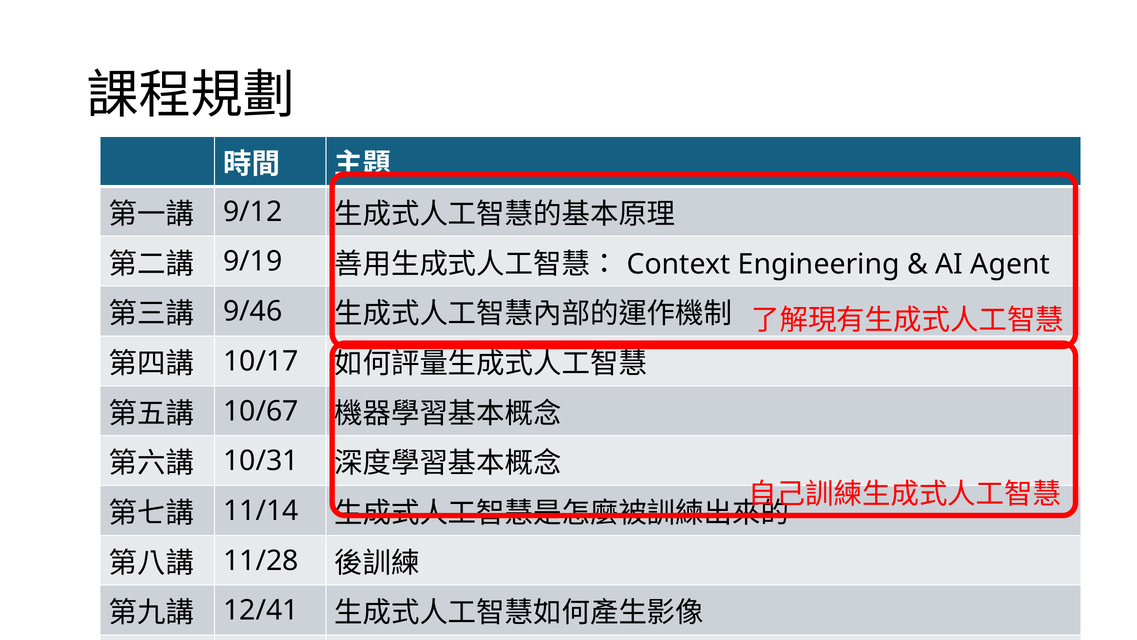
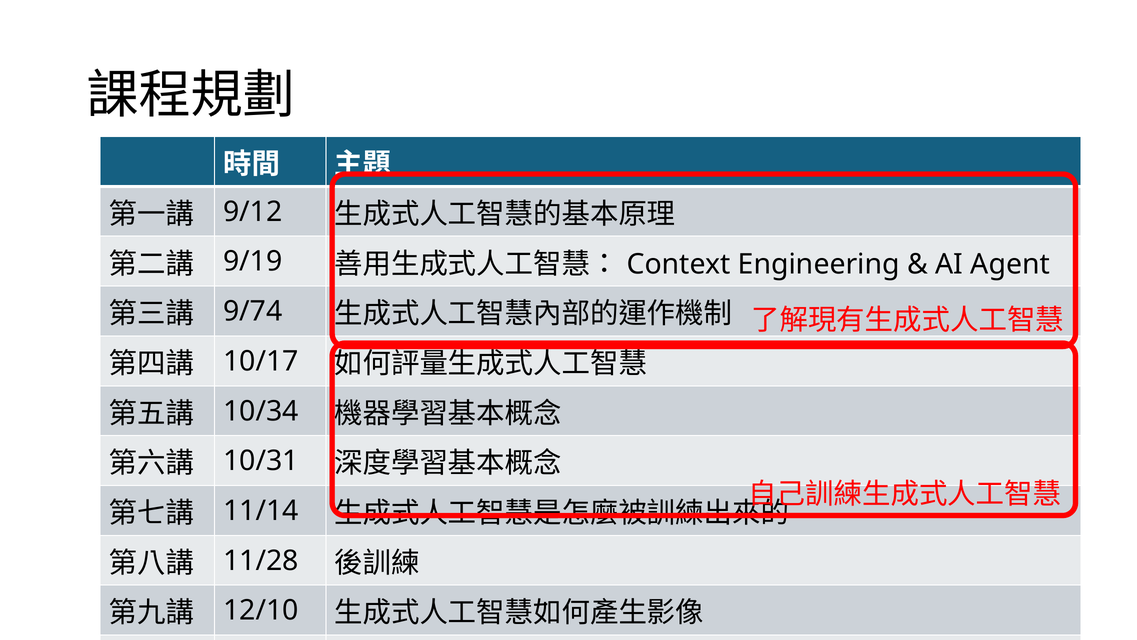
9/46: 9/46 -> 9/74
10/67: 10/67 -> 10/34
12/41: 12/41 -> 12/10
